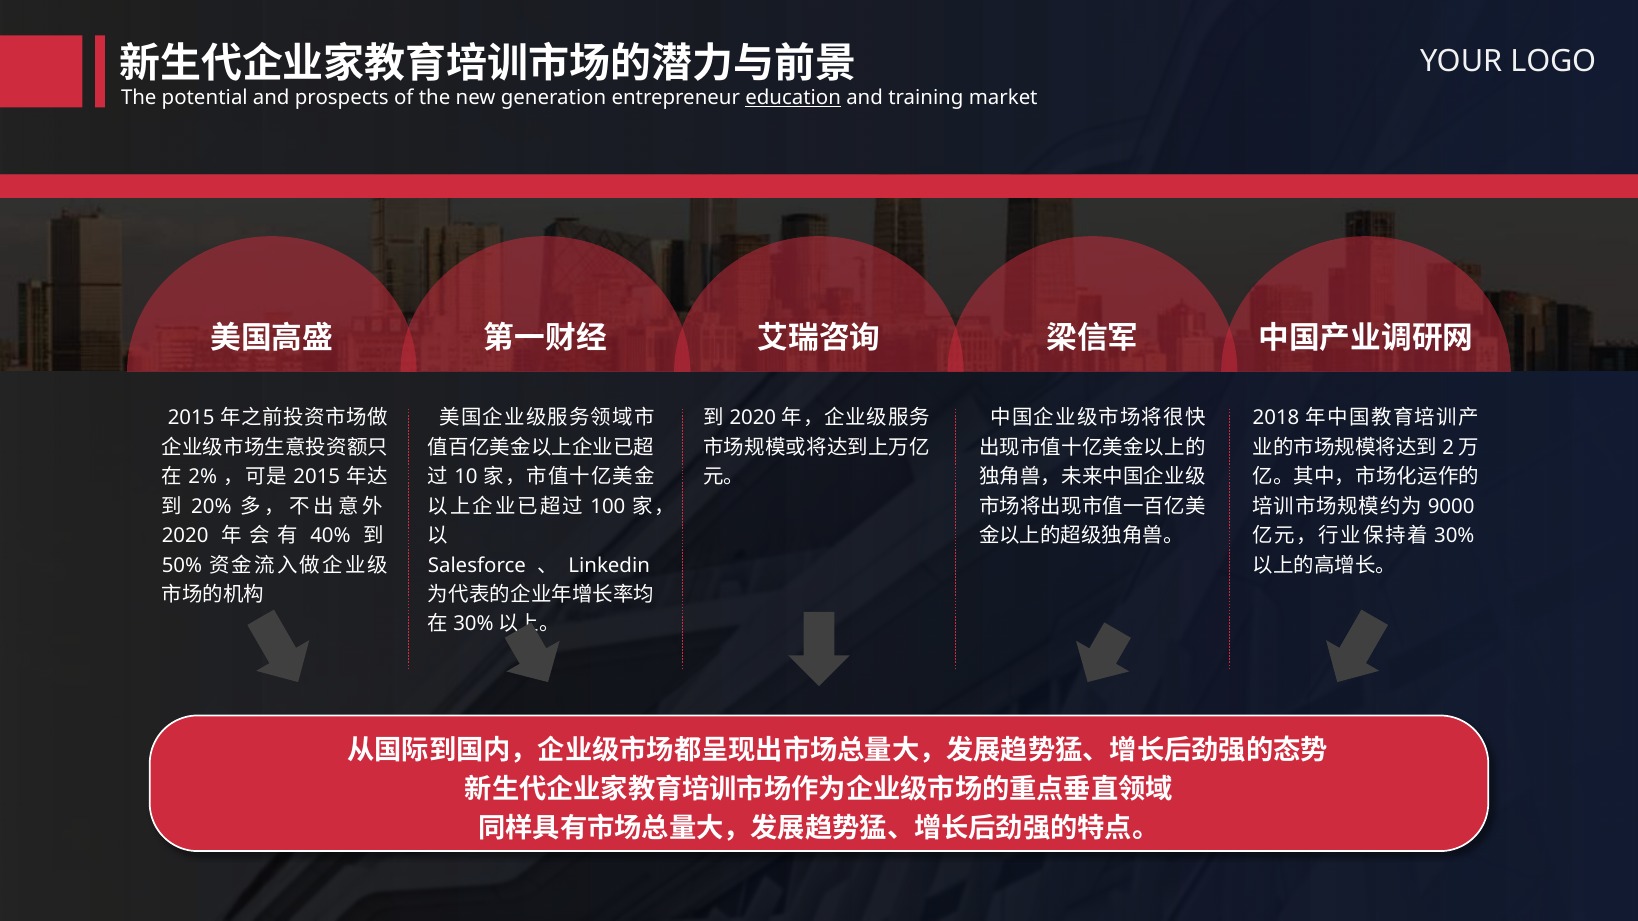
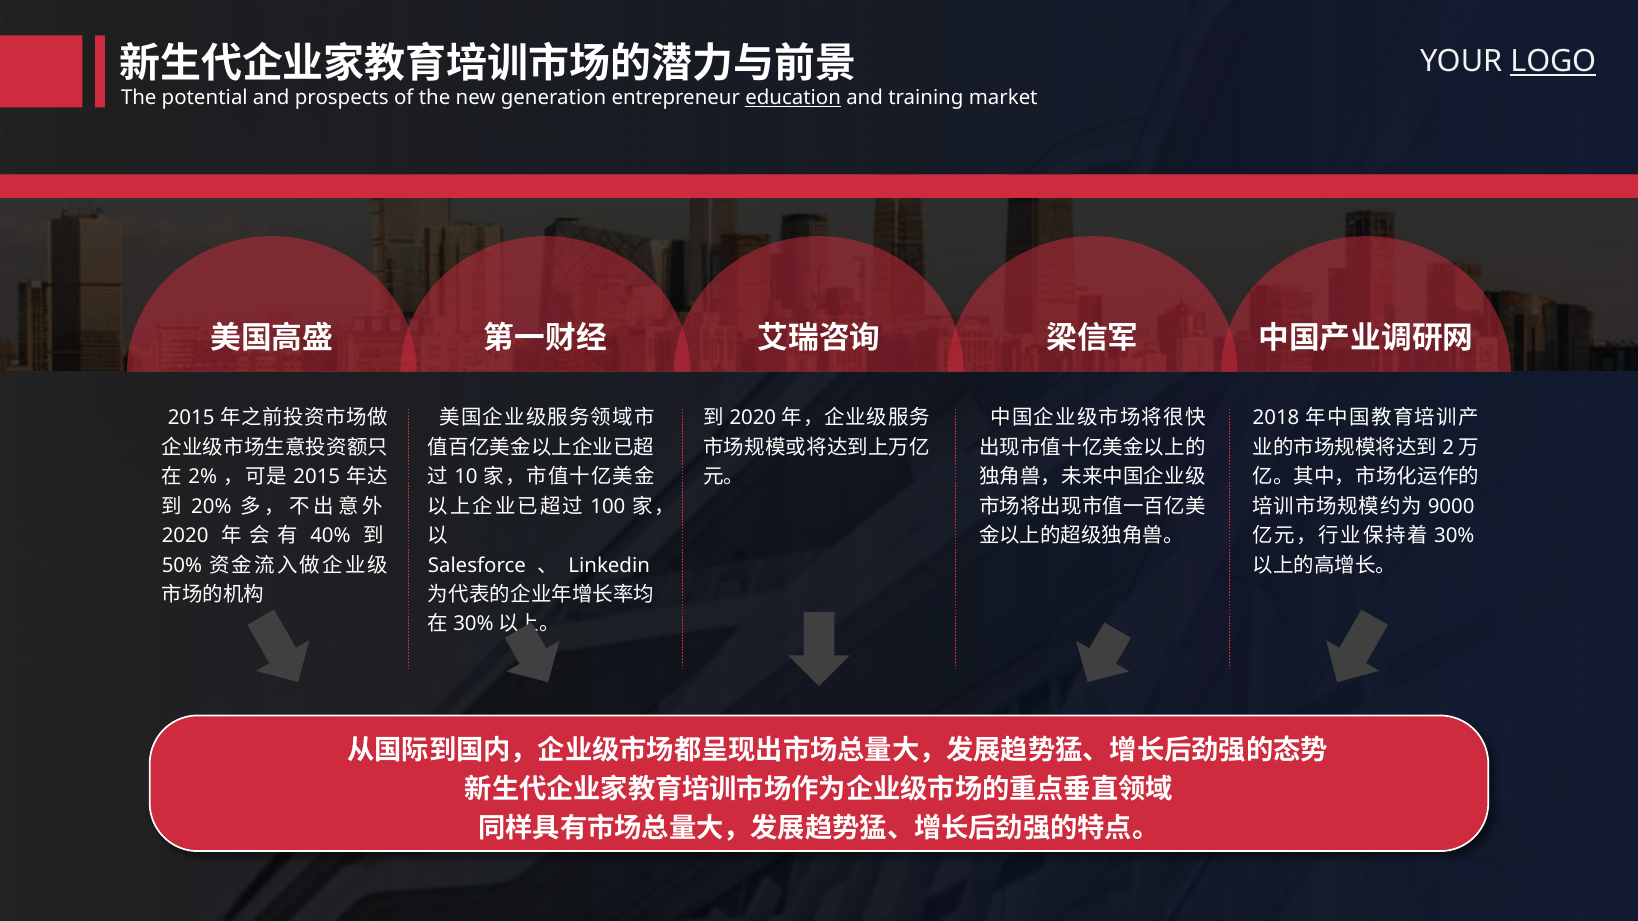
LOGO underline: none -> present
